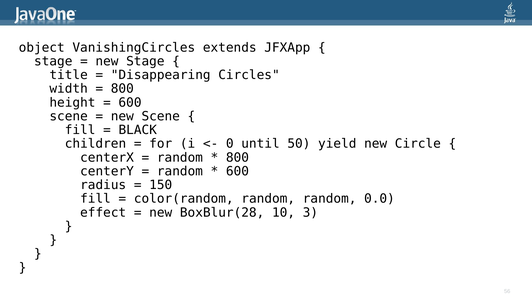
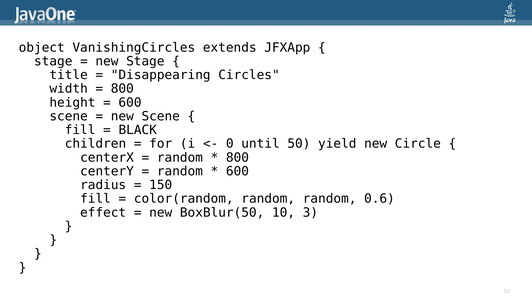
0.0: 0.0 -> 0.6
BoxBlur(28: BoxBlur(28 -> BoxBlur(50
